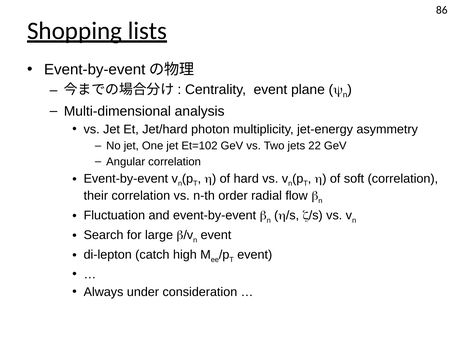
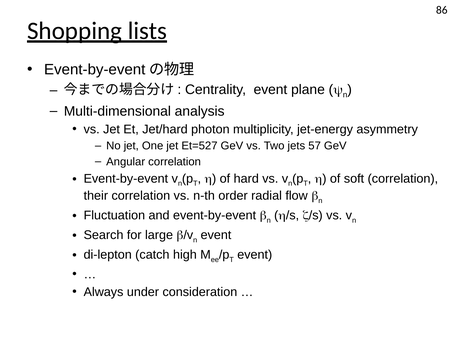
Et=102: Et=102 -> Et=527
22: 22 -> 57
